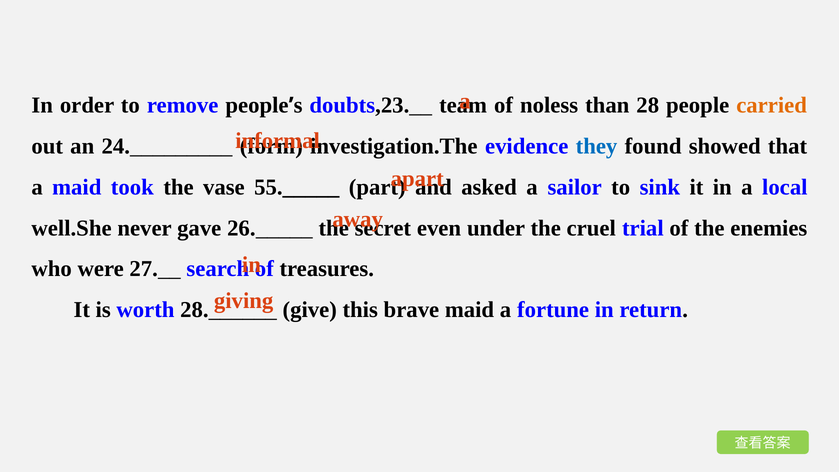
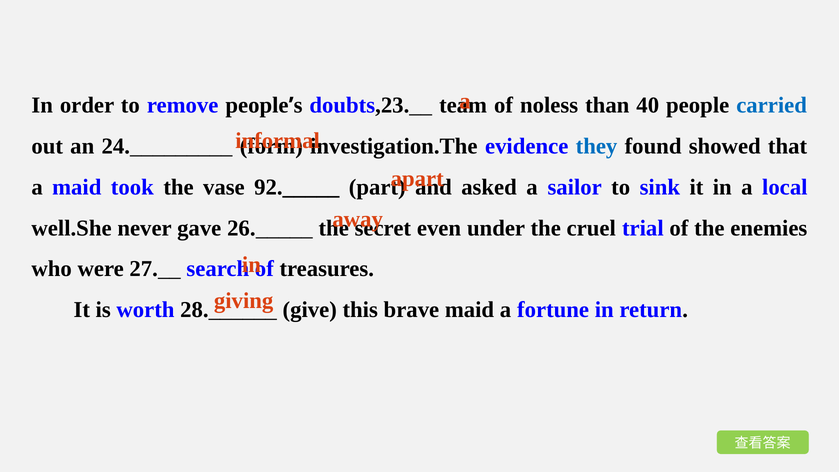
28: 28 -> 40
carried colour: orange -> blue
55._____: 55._____ -> 92._____
